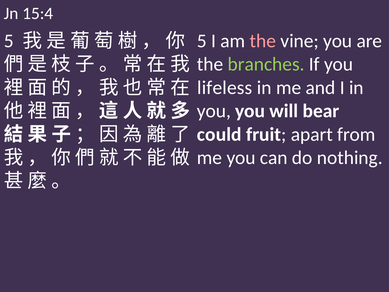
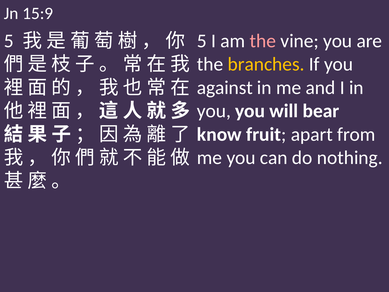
15:4: 15:4 -> 15:9
branches colour: light green -> yellow
lifeless: lifeless -> against
could: could -> know
